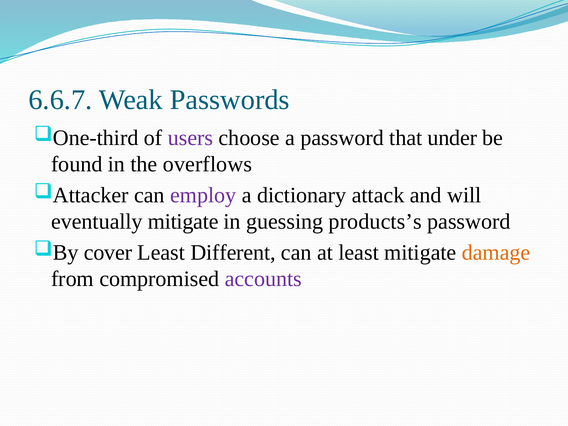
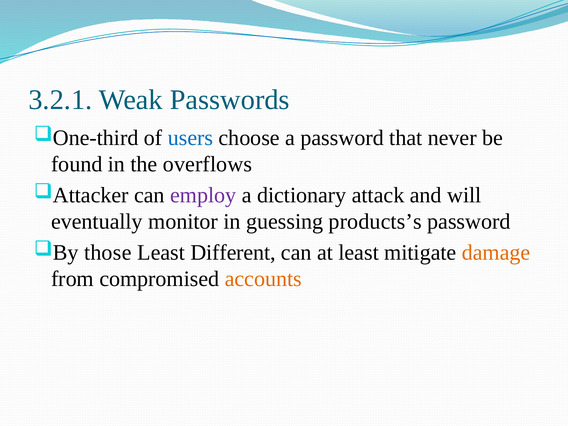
6.6.7: 6.6.7 -> 3.2.1
users colour: purple -> blue
under: under -> never
eventually mitigate: mitigate -> monitor
cover: cover -> those
accounts colour: purple -> orange
